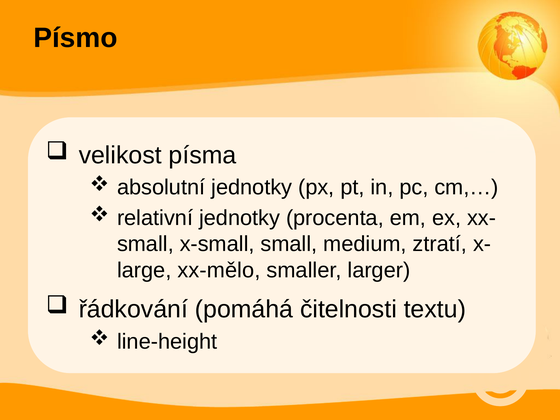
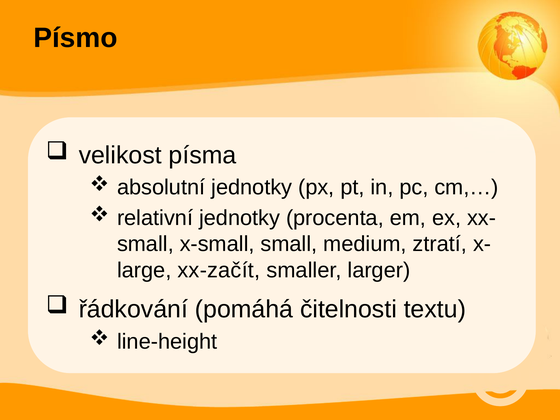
xx-mělo: xx-mělo -> xx-začít
